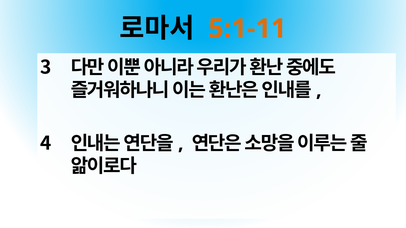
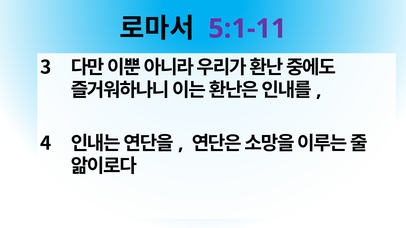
5:1-11 colour: orange -> purple
